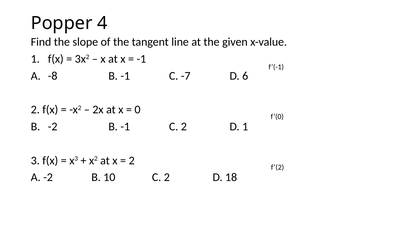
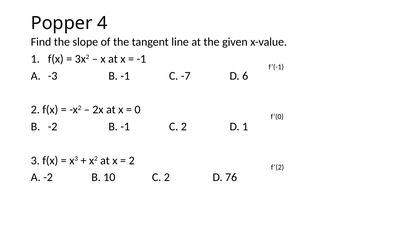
-8: -8 -> -3
18: 18 -> 76
